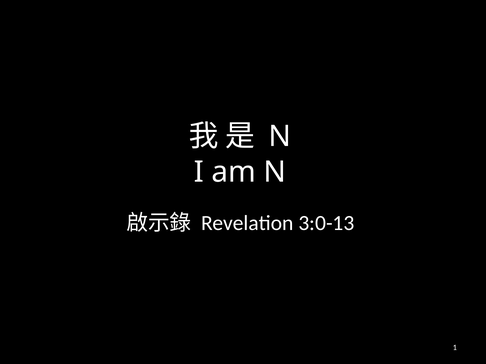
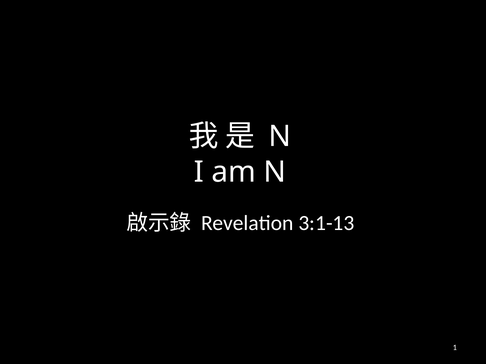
3:0-13: 3:0-13 -> 3:1-13
